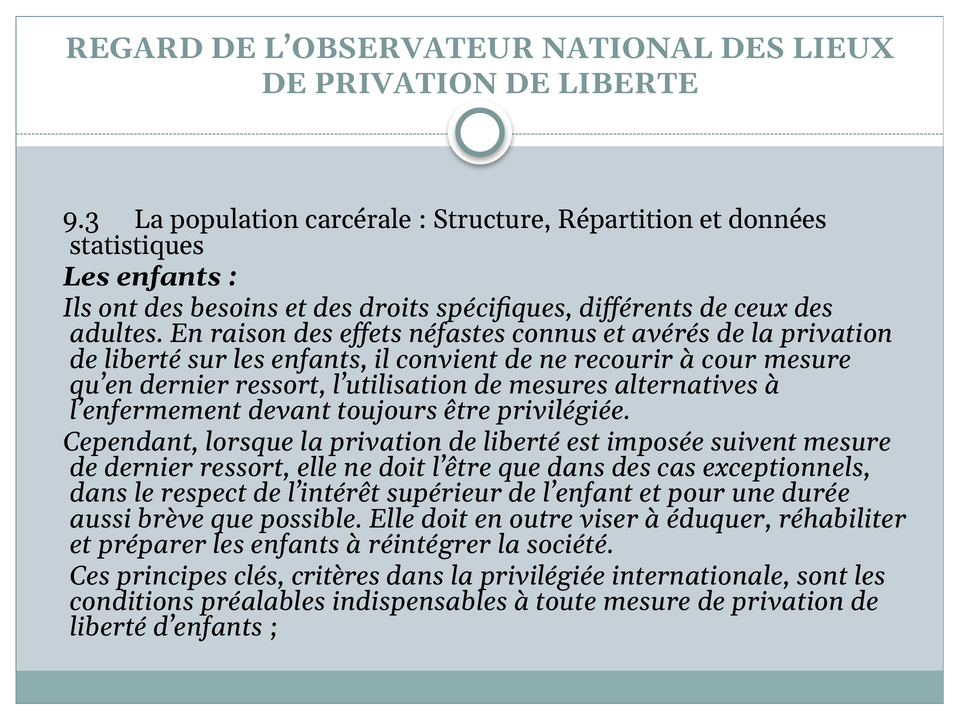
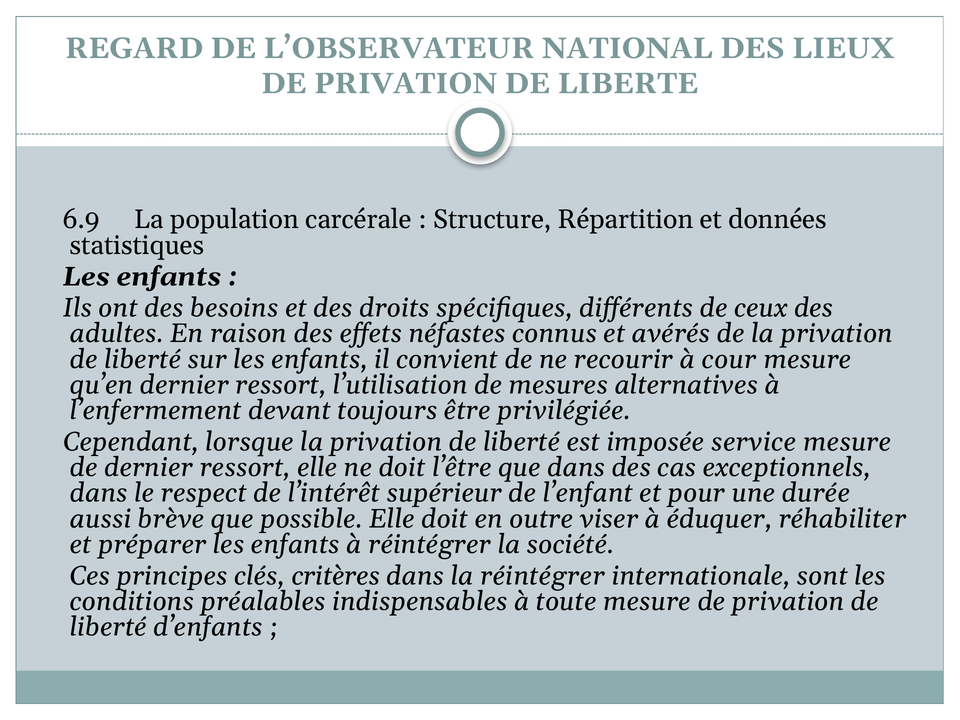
9.3: 9.3 -> 6.9
suivent: suivent -> service
la privilégiée: privilégiée -> réintégrer
